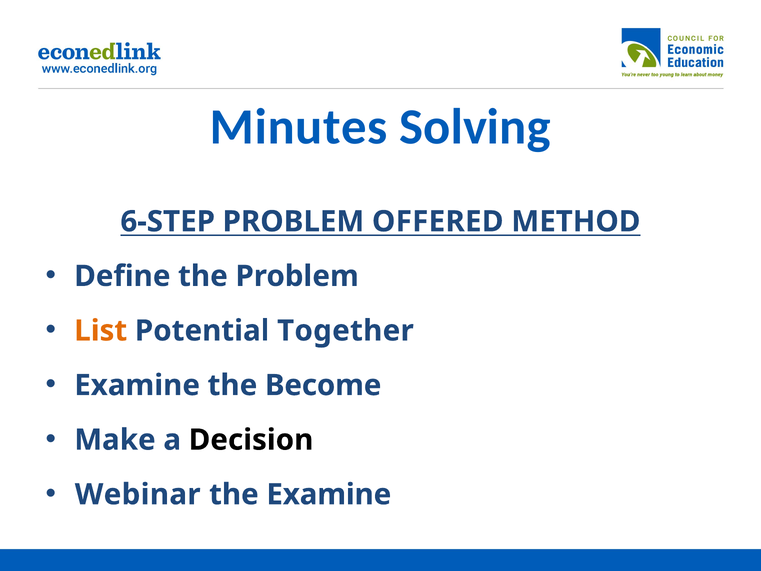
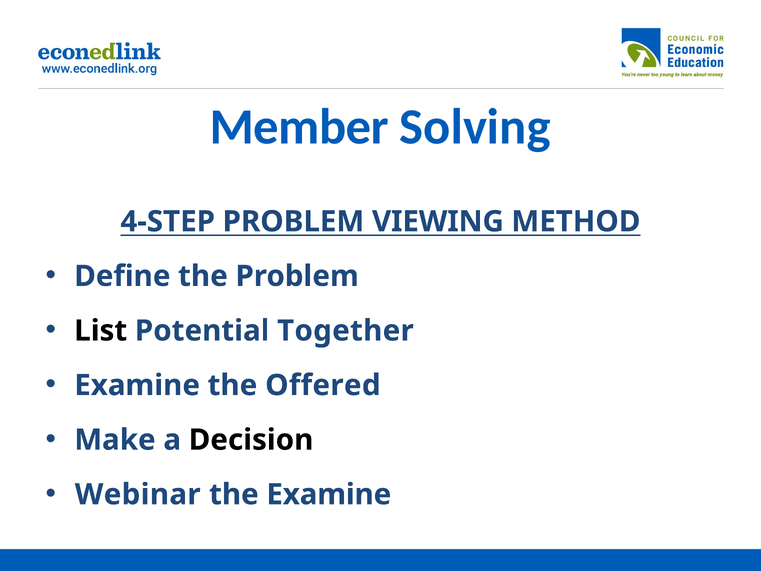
Minutes: Minutes -> Member
6-STEP: 6-STEP -> 4-STEP
OFFERED: OFFERED -> VIEWING
List colour: orange -> black
Become: Become -> Offered
